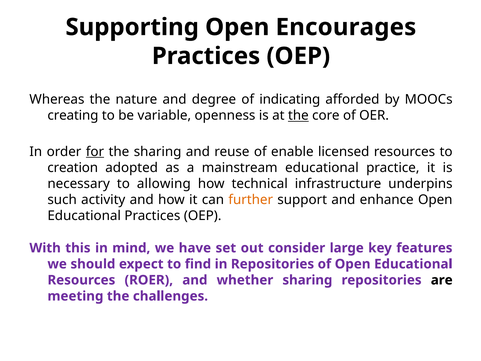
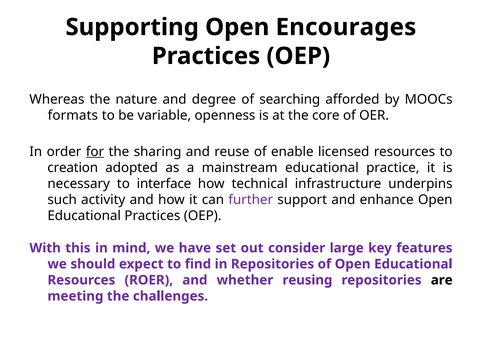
indicating: indicating -> searching
creating: creating -> formats
the at (298, 115) underline: present -> none
allowing: allowing -> interface
further colour: orange -> purple
whether sharing: sharing -> reusing
